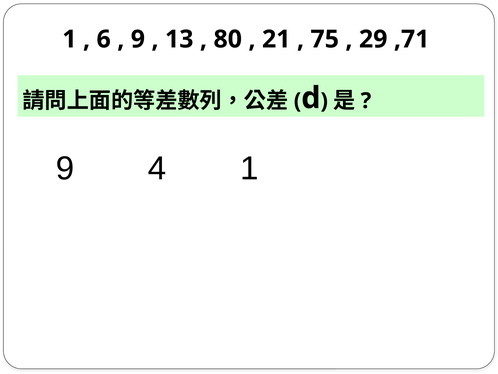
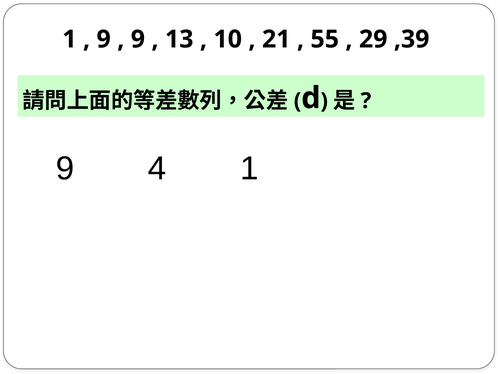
6 at (104, 39): 6 -> 9
80: 80 -> 10
75: 75 -> 55
,71: ,71 -> ,39
